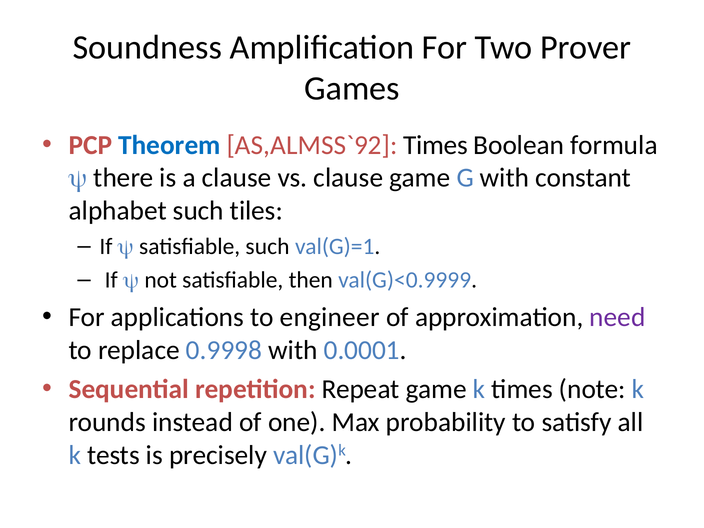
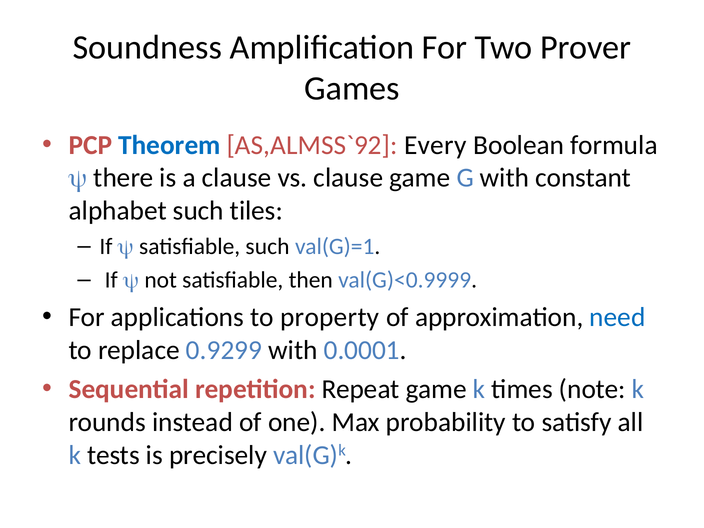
Times at (436, 145): Times -> Every
engineer: engineer -> property
need colour: purple -> blue
0.9998: 0.9998 -> 0.9299
